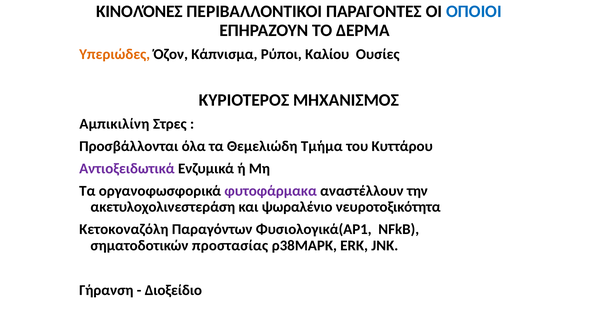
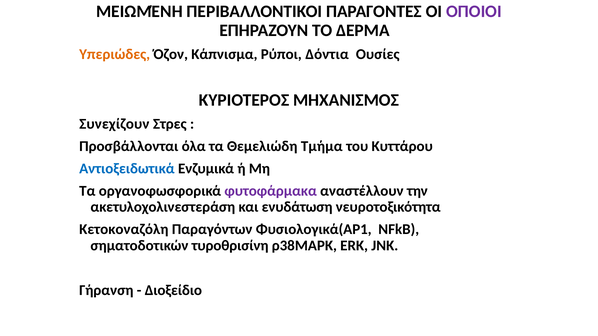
ΚΙΝΟΛΌΝΕΣ: ΚΙΝΟΛΌΝΕΣ -> ΜΕΙΩΜΈΝΗ
ΟΠΟΙΟΙ colour: blue -> purple
Καλίου: Καλίου -> Δόντια
Αμπικιλίνη: Αμπικιλίνη -> Συνεχίζουν
Αντιοξειδωτικά colour: purple -> blue
ψωραλένιο: ψωραλένιο -> ενυδάτωση
προστασίας: προστασίας -> τυροθρισίνη
